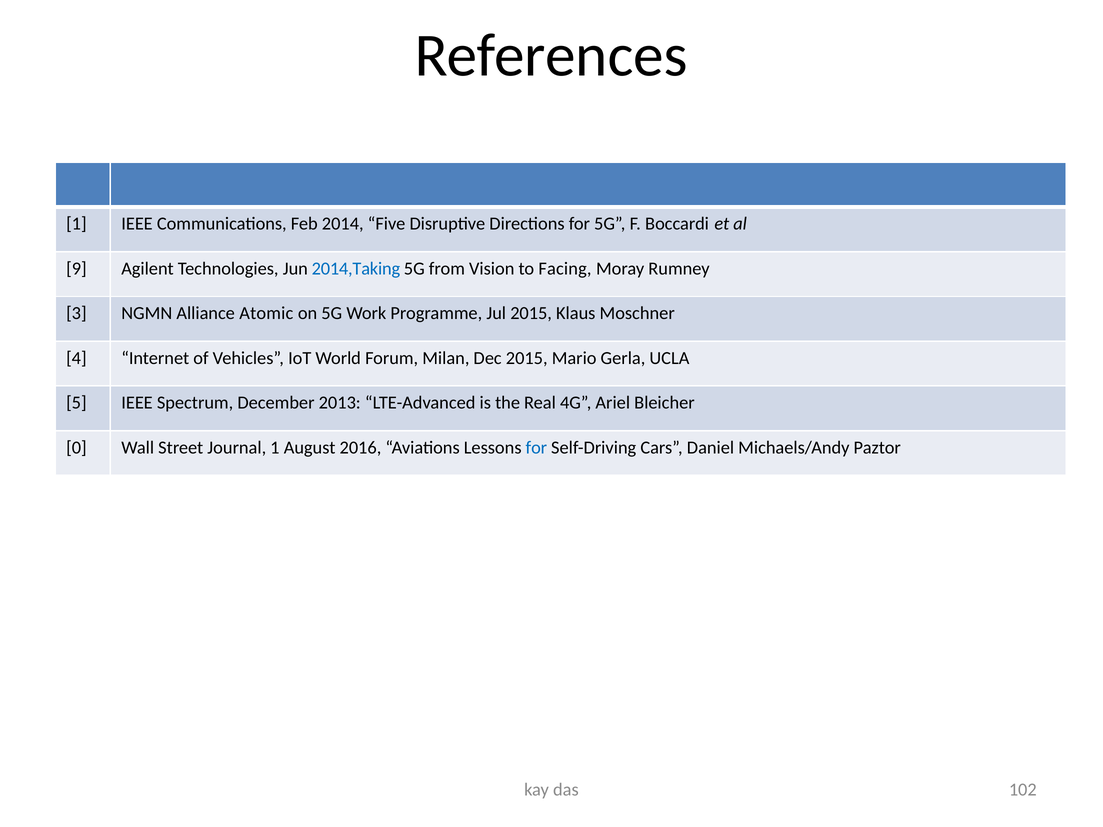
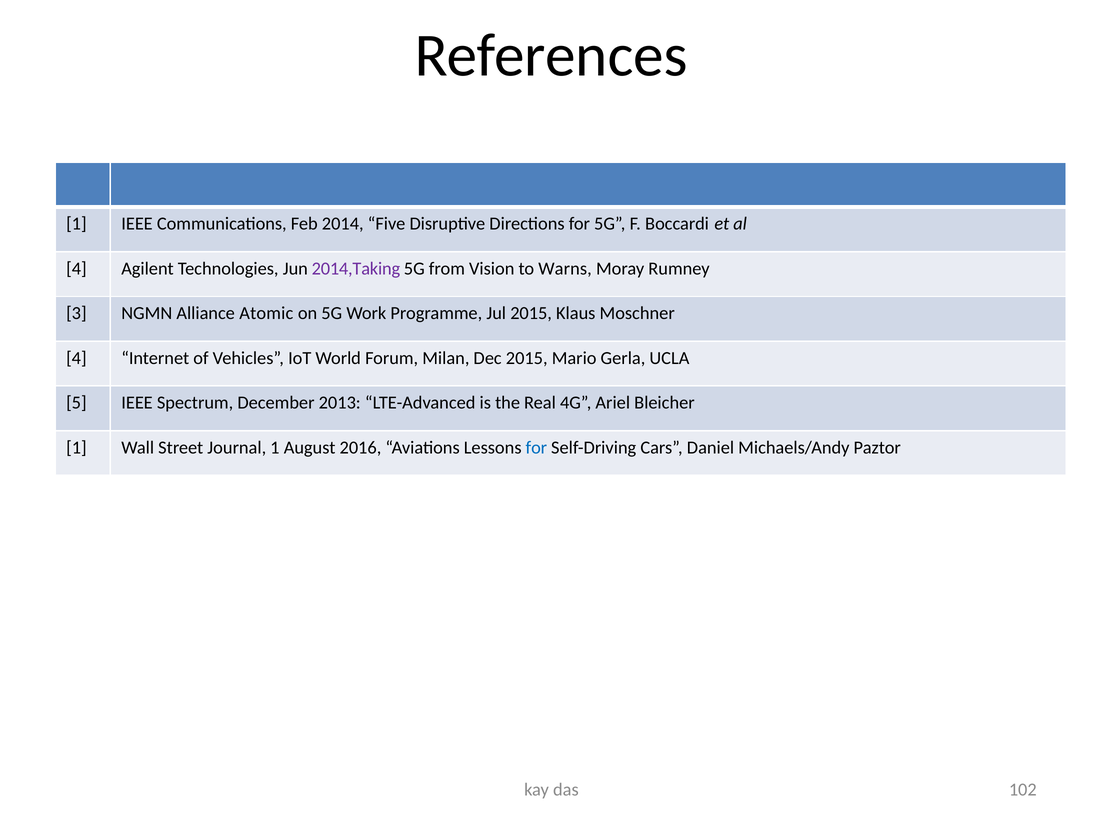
9 at (76, 269): 9 -> 4
2014,Taking colour: blue -> purple
Facing: Facing -> Warns
0 at (76, 448): 0 -> 1
